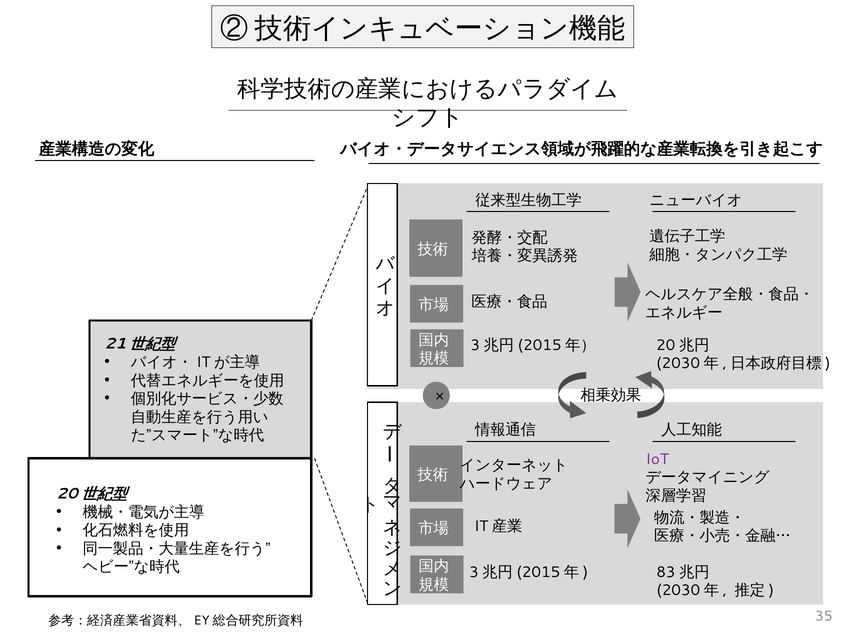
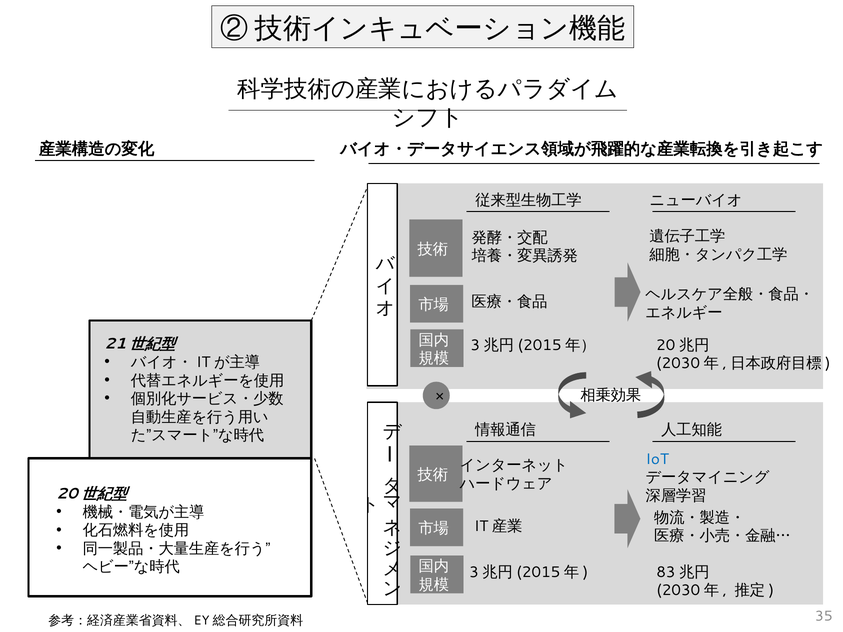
IoT colour: purple -> blue
